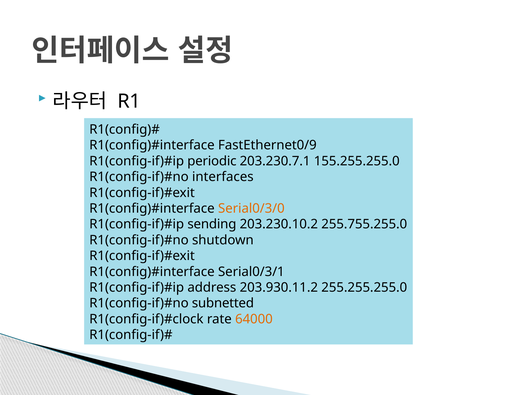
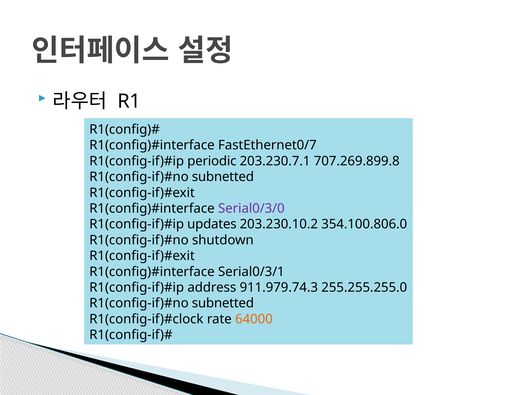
FastEthernet0/9: FastEthernet0/9 -> FastEthernet0/7
155.255.255.0: 155.255.255.0 -> 707.269.899.8
interfaces at (223, 177): interfaces -> subnetted
Serial0/3/0 colour: orange -> purple
sending: sending -> updates
255.755.255.0: 255.755.255.0 -> 354.100.806.0
203.930.11.2: 203.930.11.2 -> 911.979.74.3
